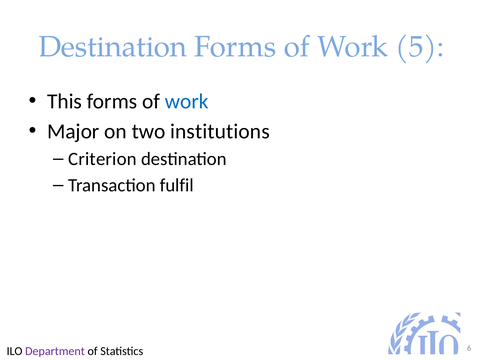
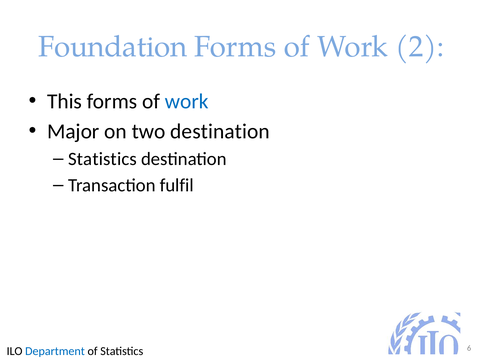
Destination at (113, 47): Destination -> Foundation
5: 5 -> 2
two institutions: institutions -> destination
Criterion at (102, 159): Criterion -> Statistics
Department colour: purple -> blue
